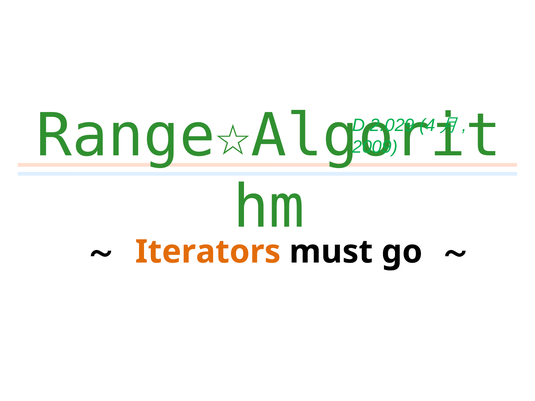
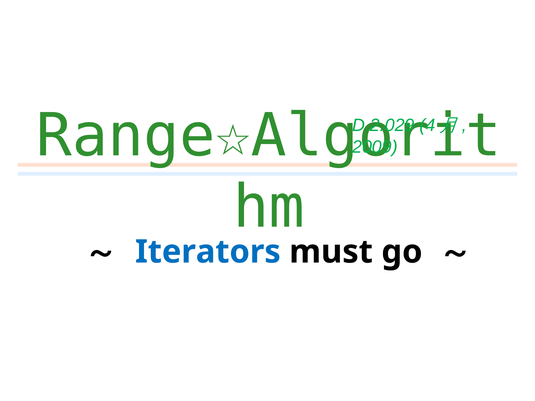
Iterators colour: orange -> blue
